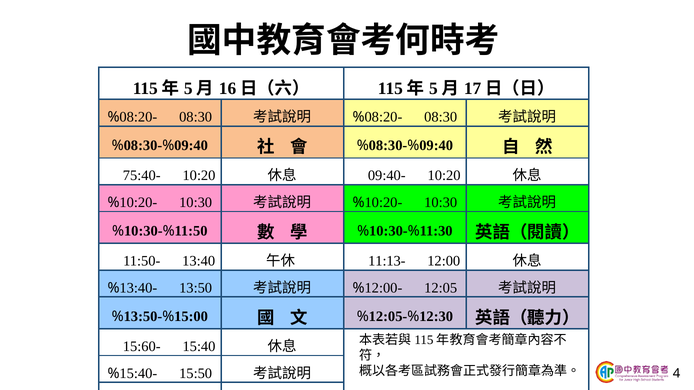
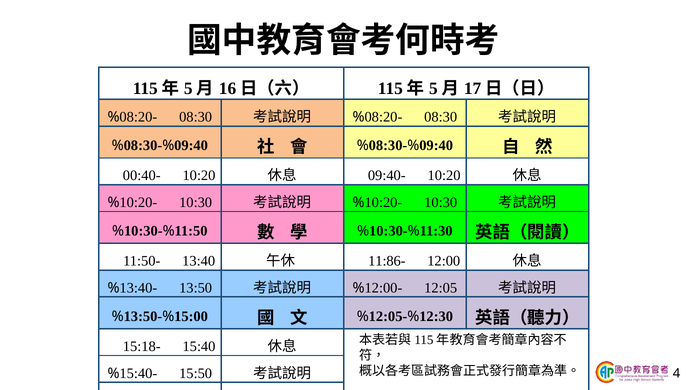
75:40-: 75:40- -> 00:40-
11:13-: 11:13- -> 11:86-
15:60-: 15:60- -> 15:18-
